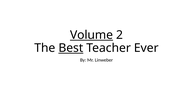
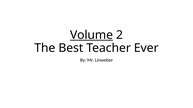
Best underline: present -> none
